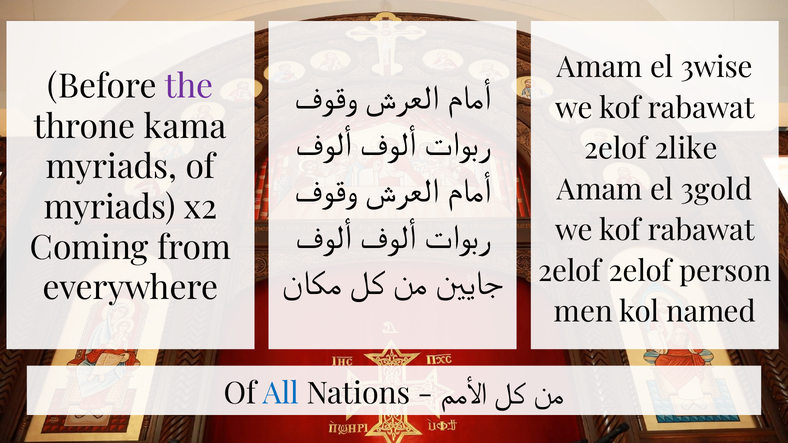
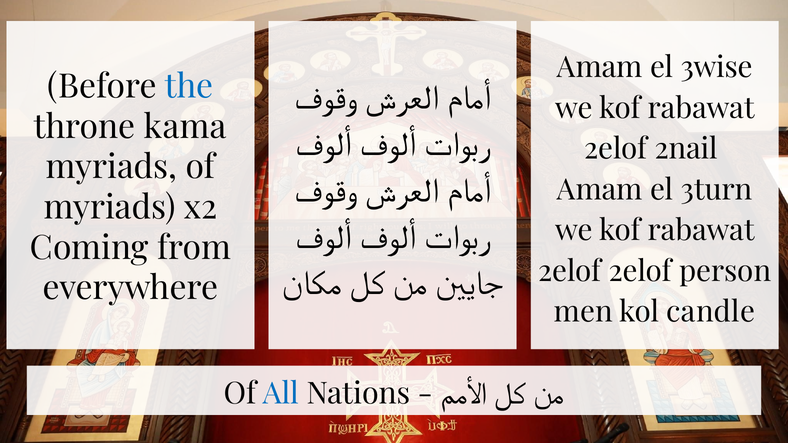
the colour: purple -> blue
2like: 2like -> 2nail
3gold: 3gold -> 3turn
named: named -> candle
